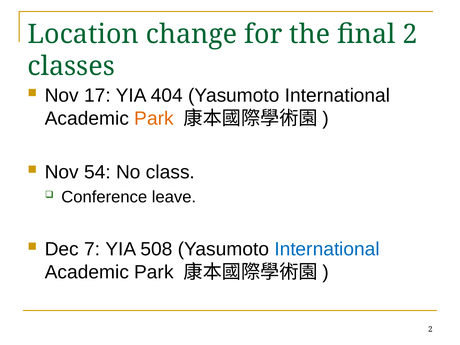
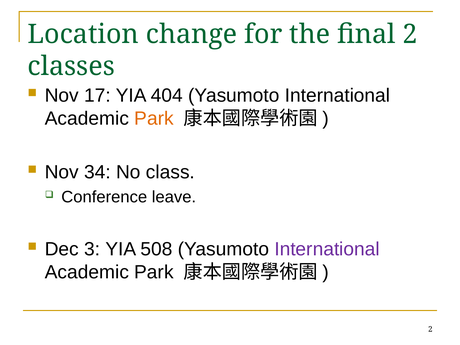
54: 54 -> 34
7: 7 -> 3
International at (327, 249) colour: blue -> purple
